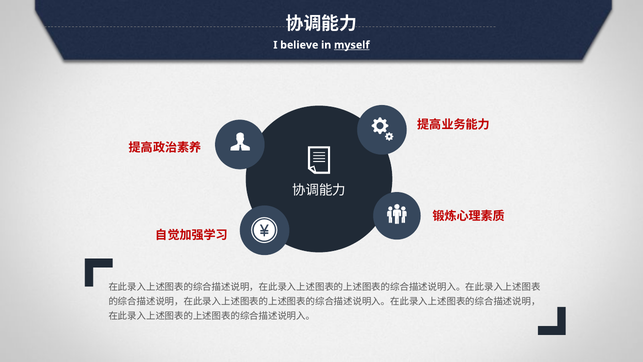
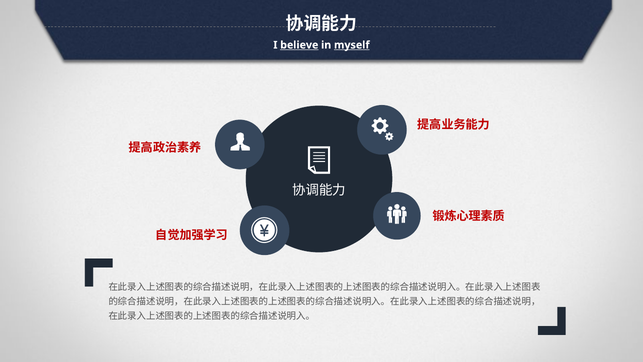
believe underline: none -> present
